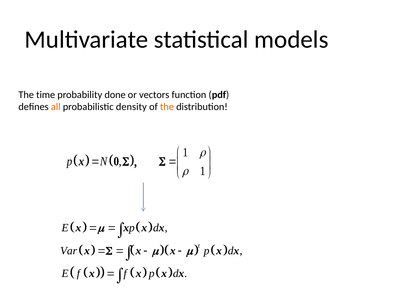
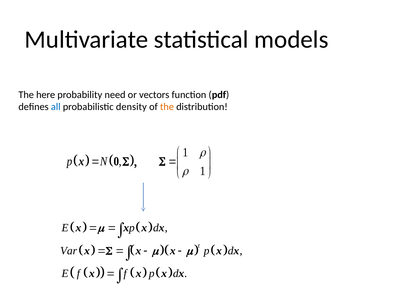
time: time -> here
done: done -> need
all colour: orange -> blue
